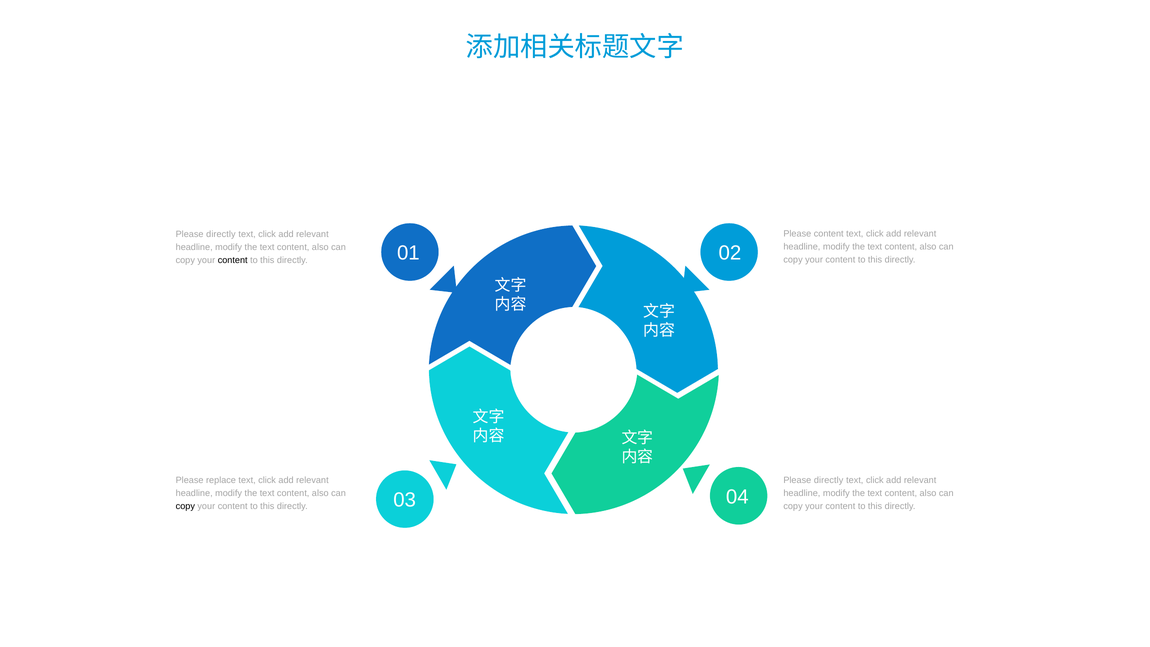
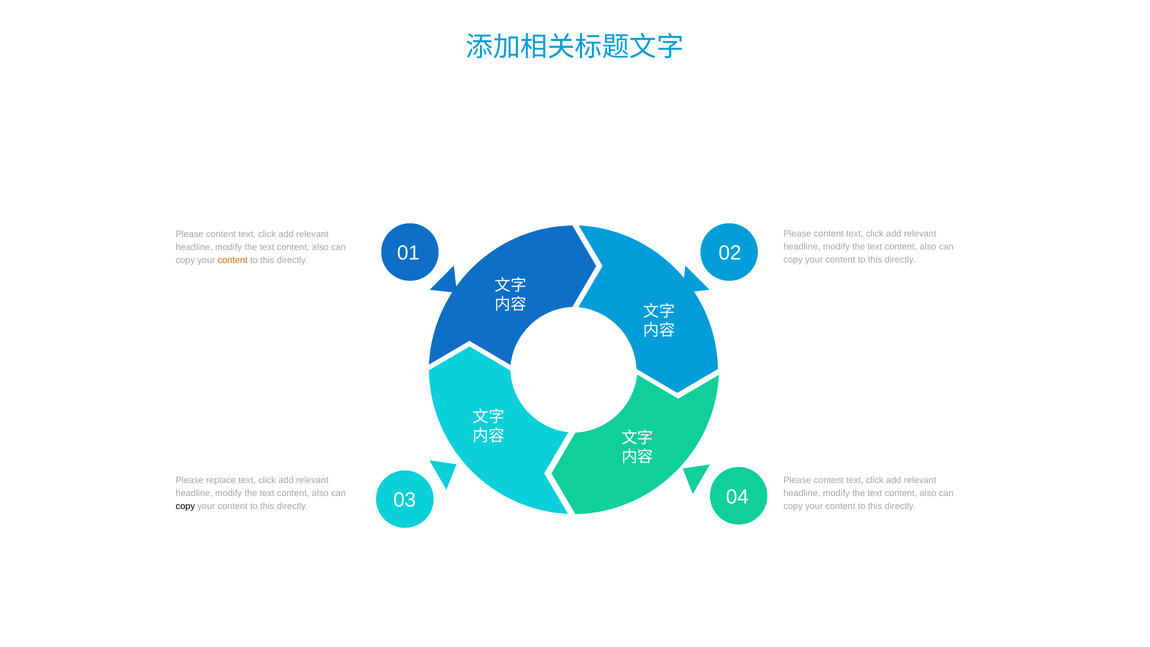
directly at (221, 234): directly -> content
content at (233, 260) colour: black -> orange
directly at (829, 480): directly -> content
